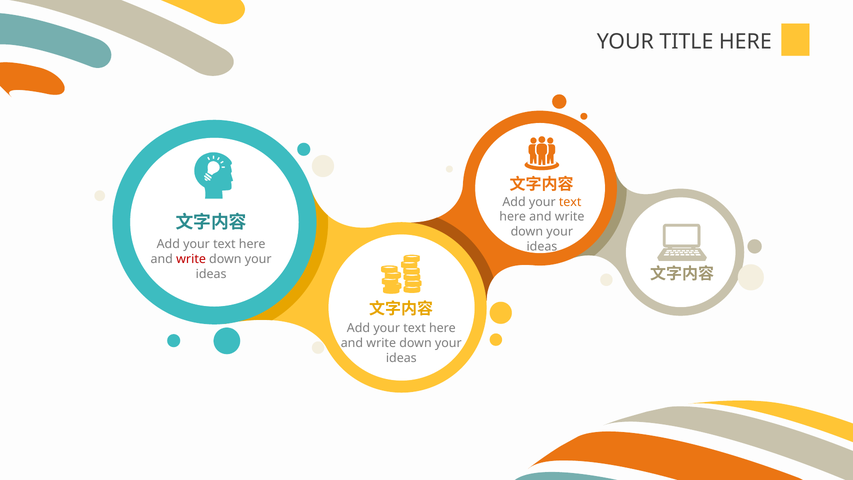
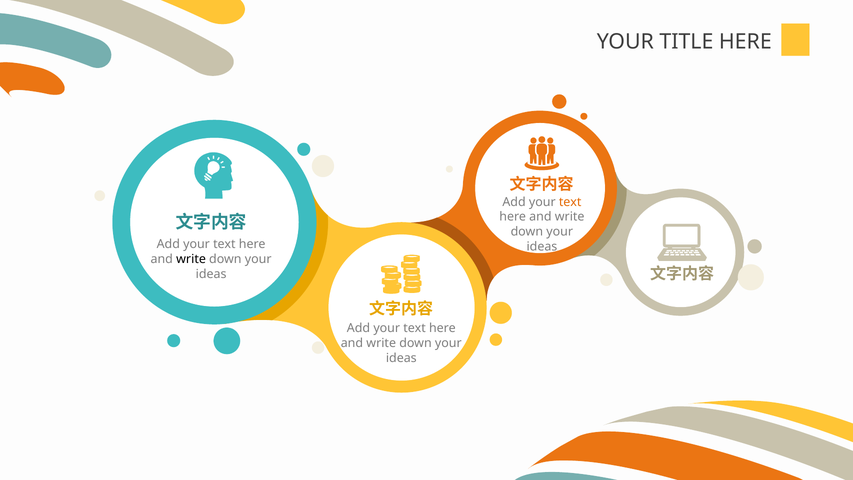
write at (191, 259) colour: red -> black
